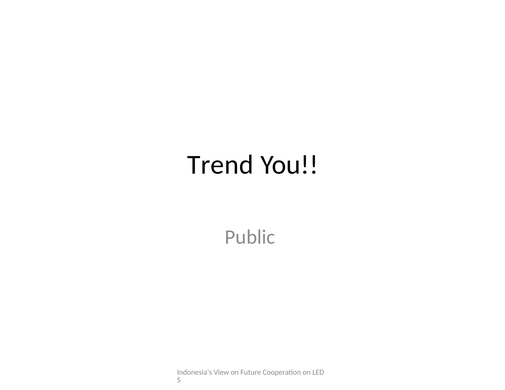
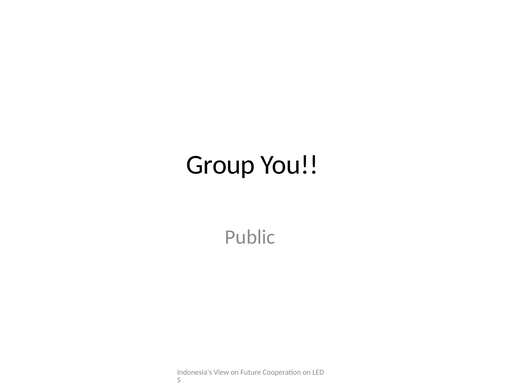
Trend: Trend -> Group
